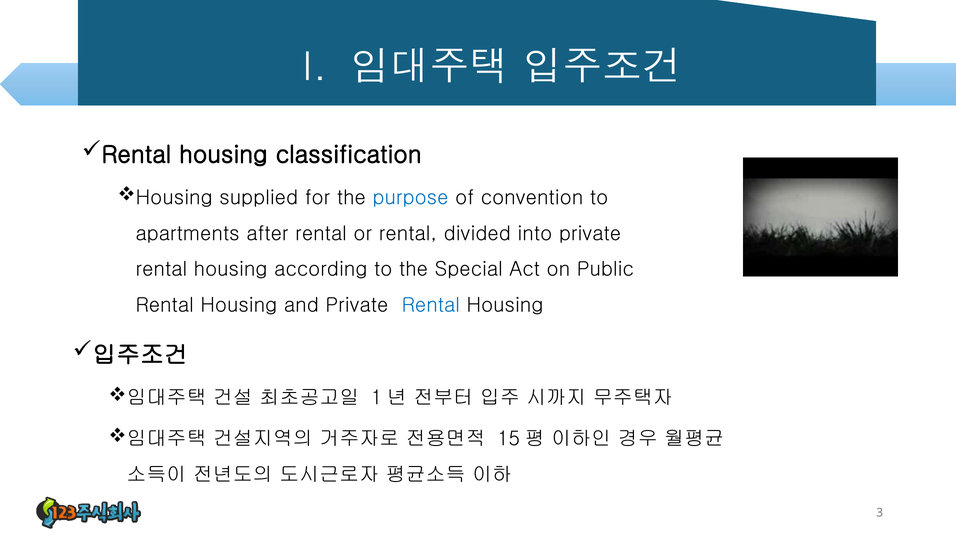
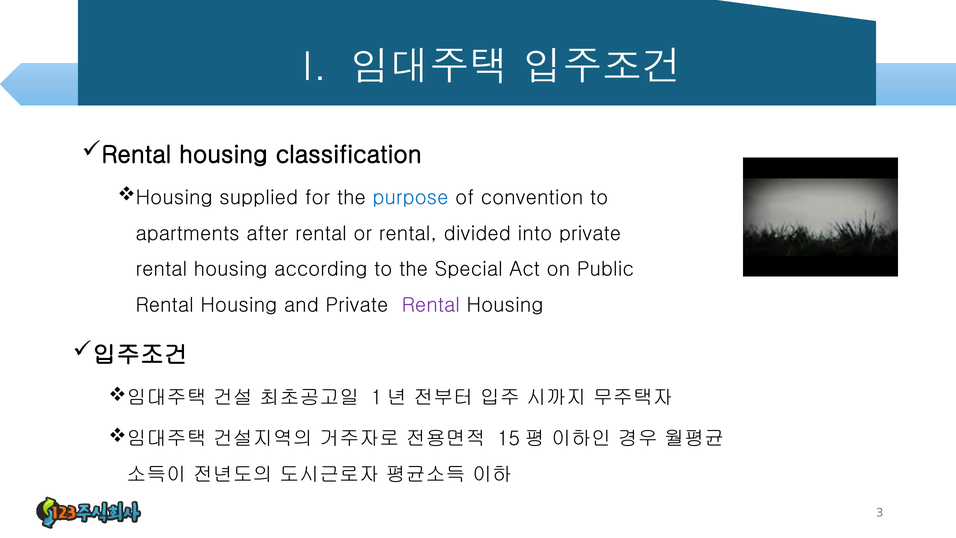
Rental at (431, 305) colour: blue -> purple
